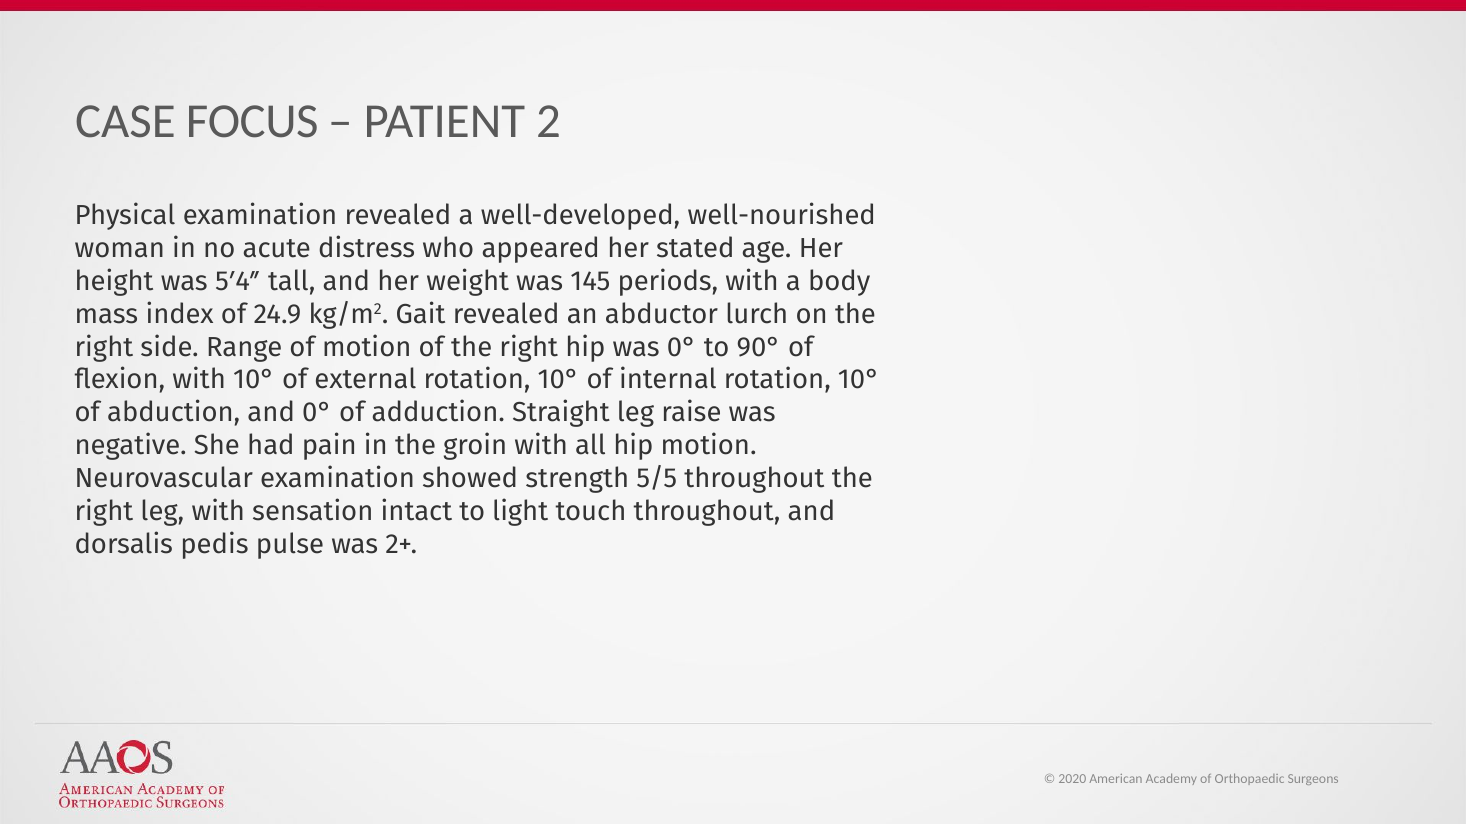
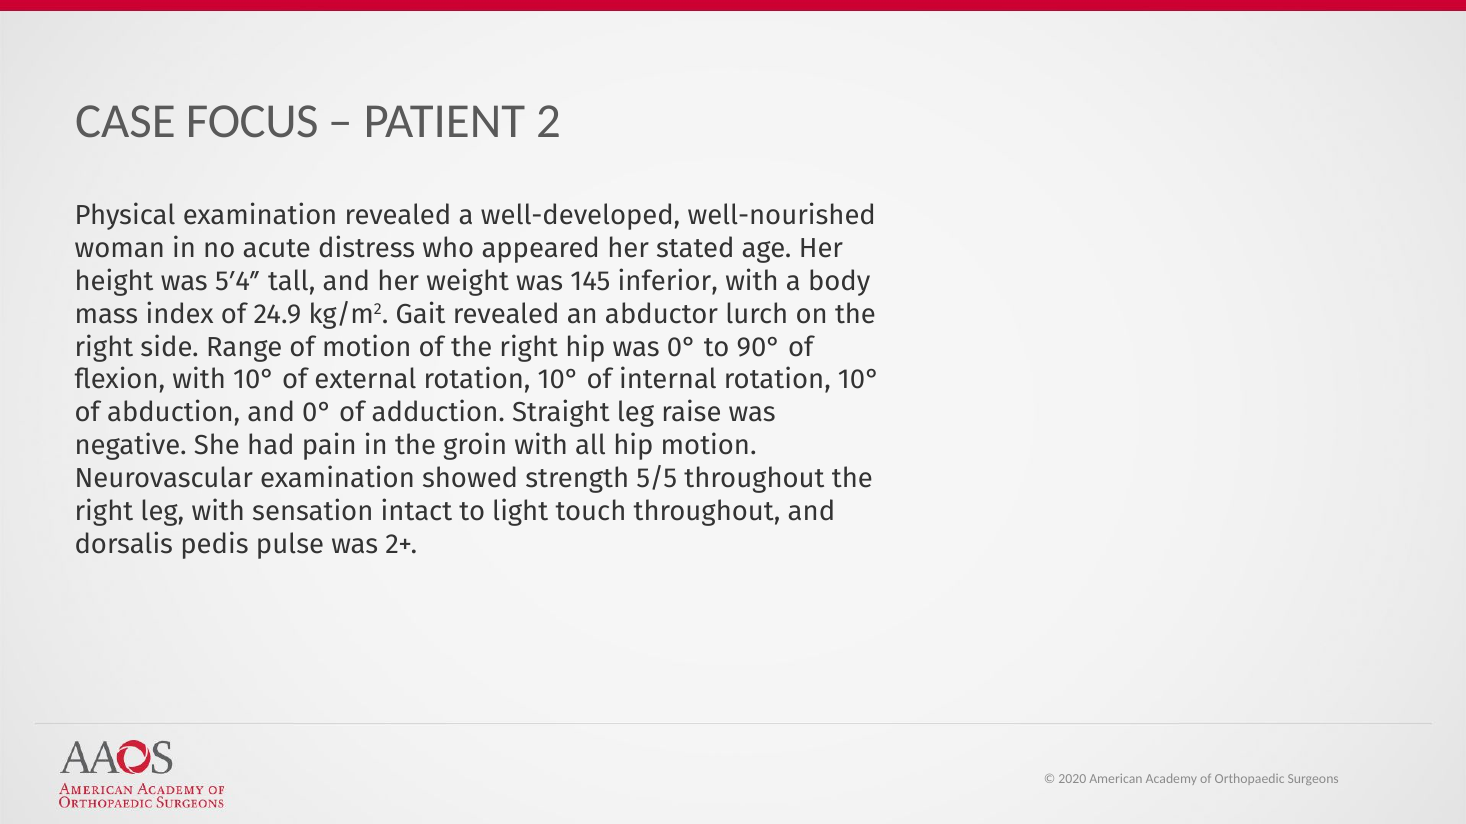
periods: periods -> inferior
